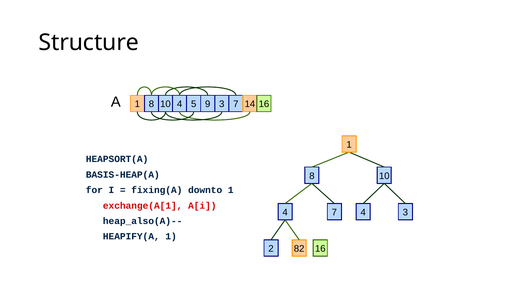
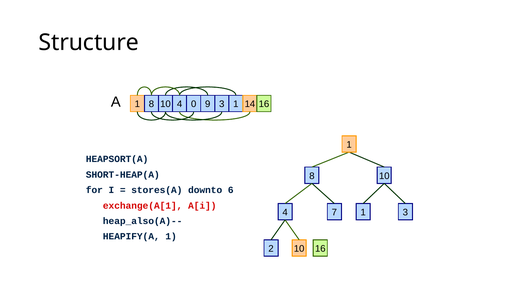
5: 5 -> 0
3 7: 7 -> 1
BASIS-HEAP(A: BASIS-HEAP(A -> SHORT-HEAP(A
fixing(A: fixing(A -> stores(A
downto 1: 1 -> 6
7 4: 4 -> 1
2 82: 82 -> 10
